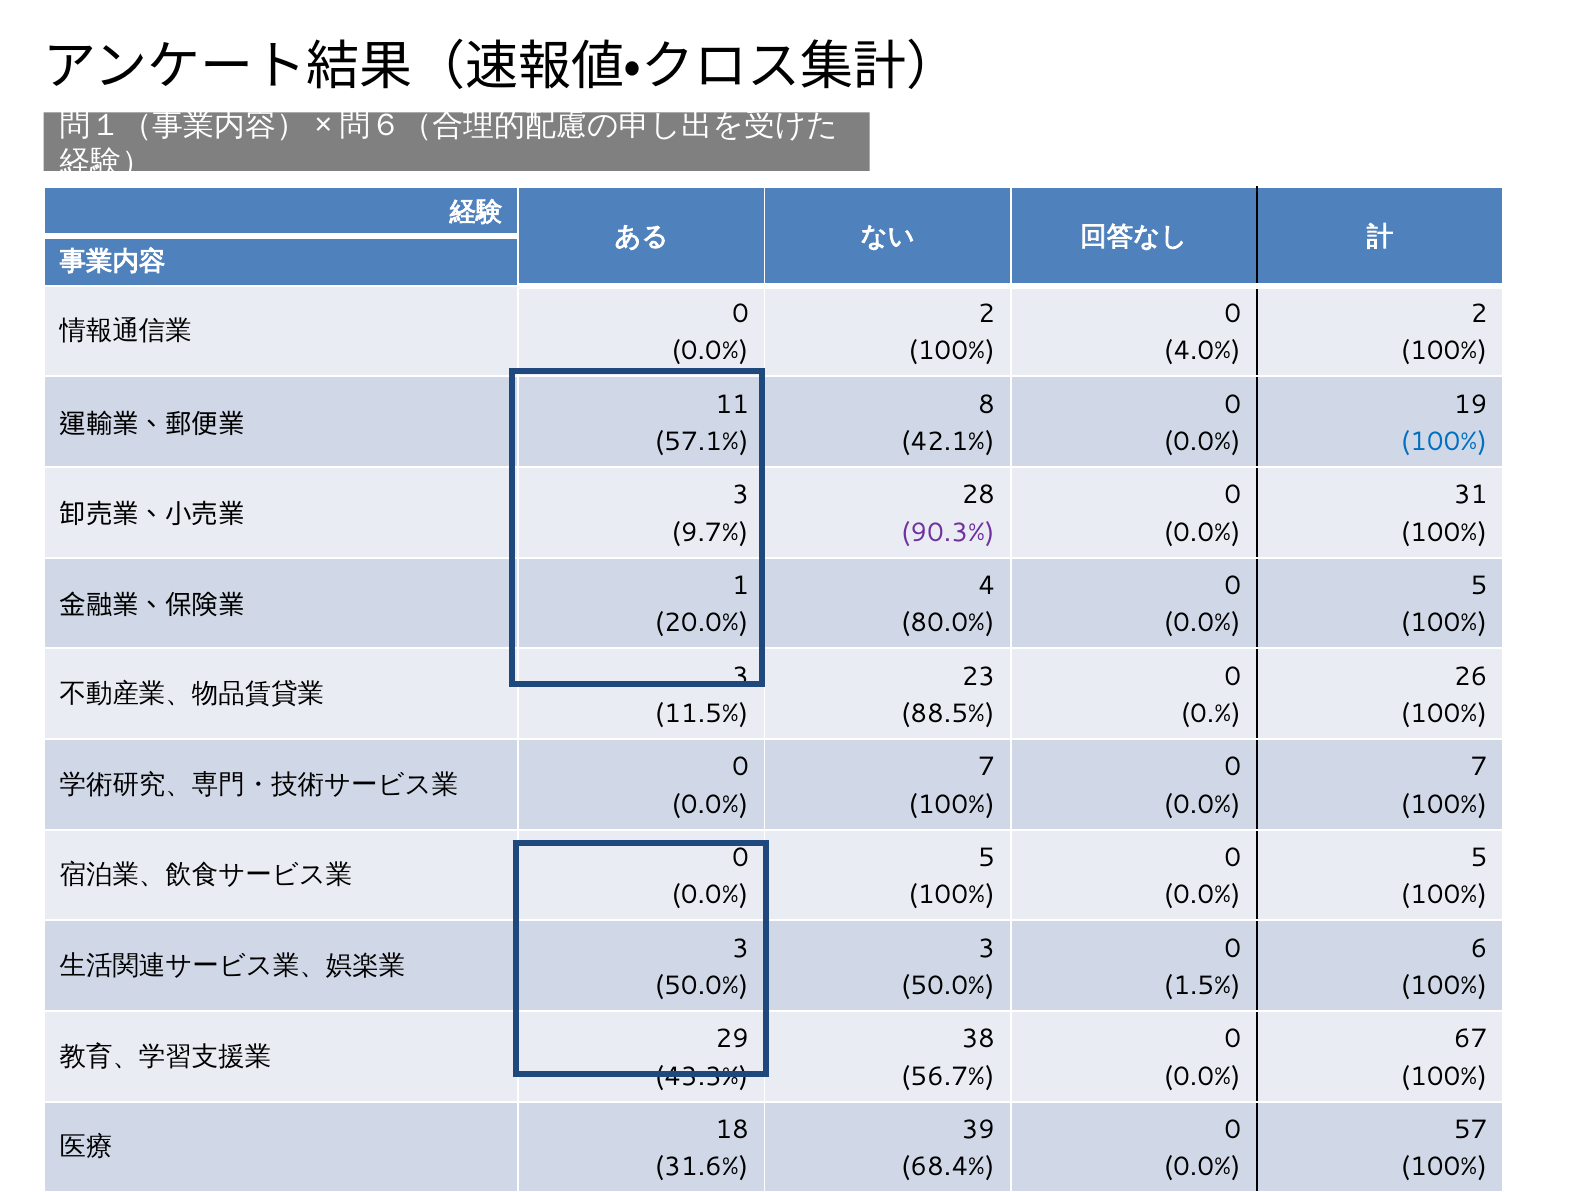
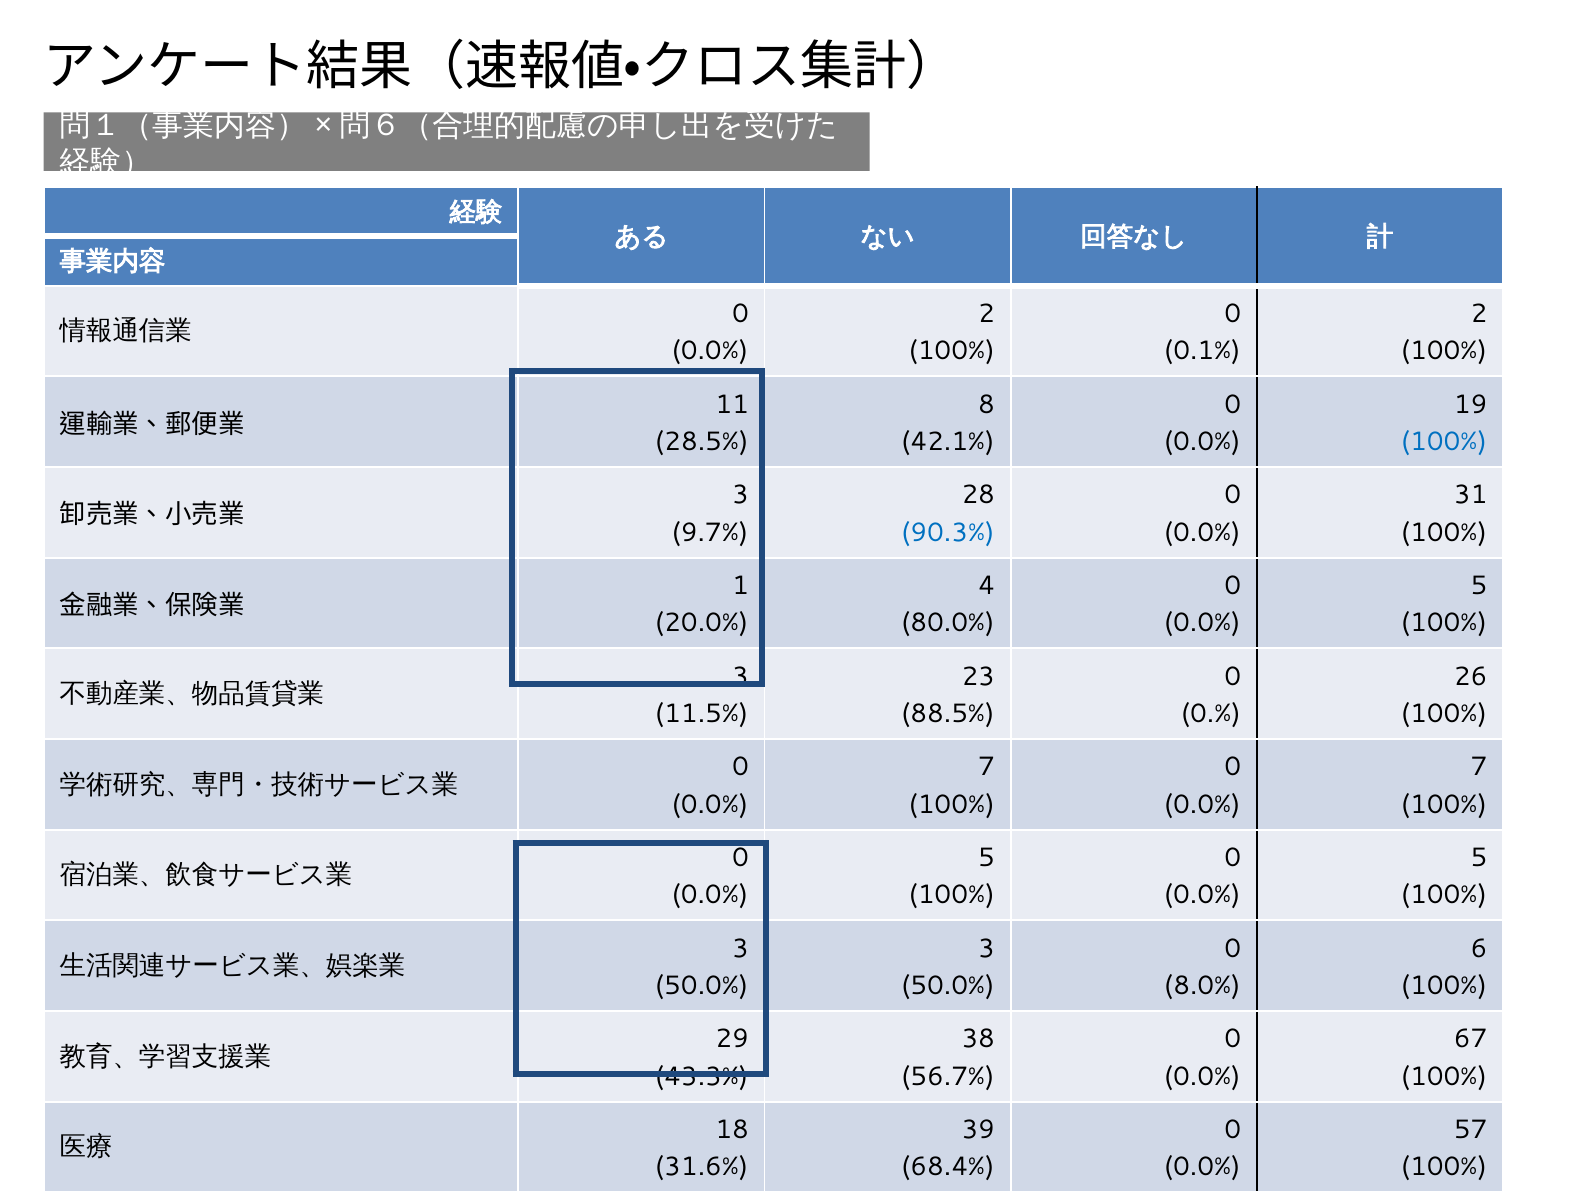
4.0%: 4.0% -> 0.1%
57.1%: 57.1% -> 28.5%
90.3% colour: purple -> blue
1.5%: 1.5% -> 8.0%
